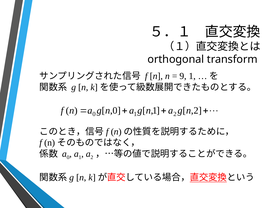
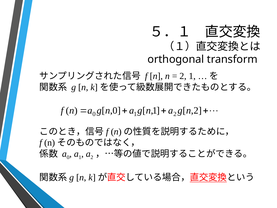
9 at (183, 76): 9 -> 2
